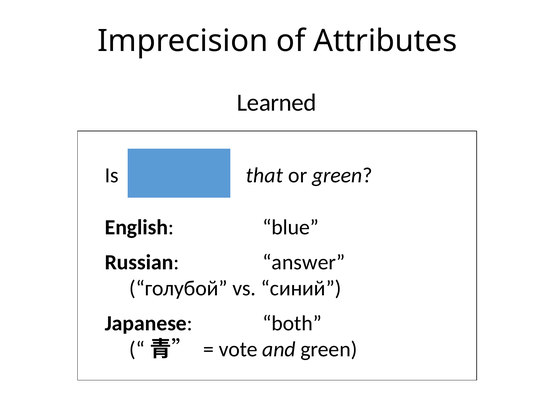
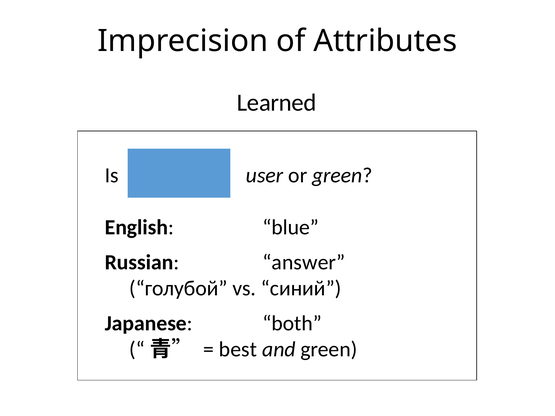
that: that -> user
vote: vote -> best
